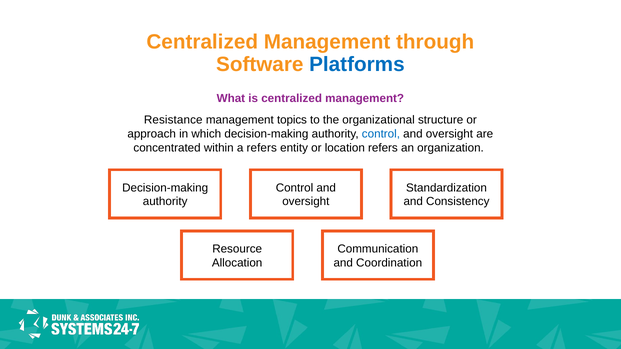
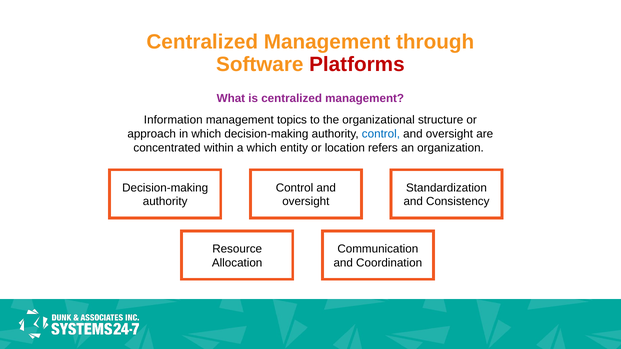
Platforms colour: blue -> red
Resistance: Resistance -> Information
a refers: refers -> which
